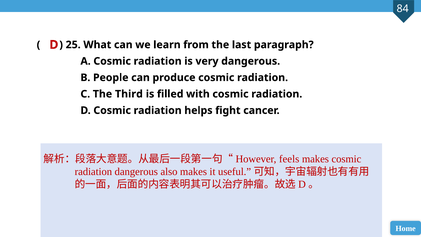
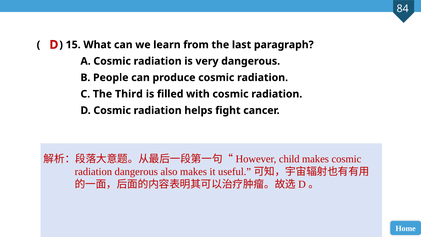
25: 25 -> 15
feels: feels -> child
